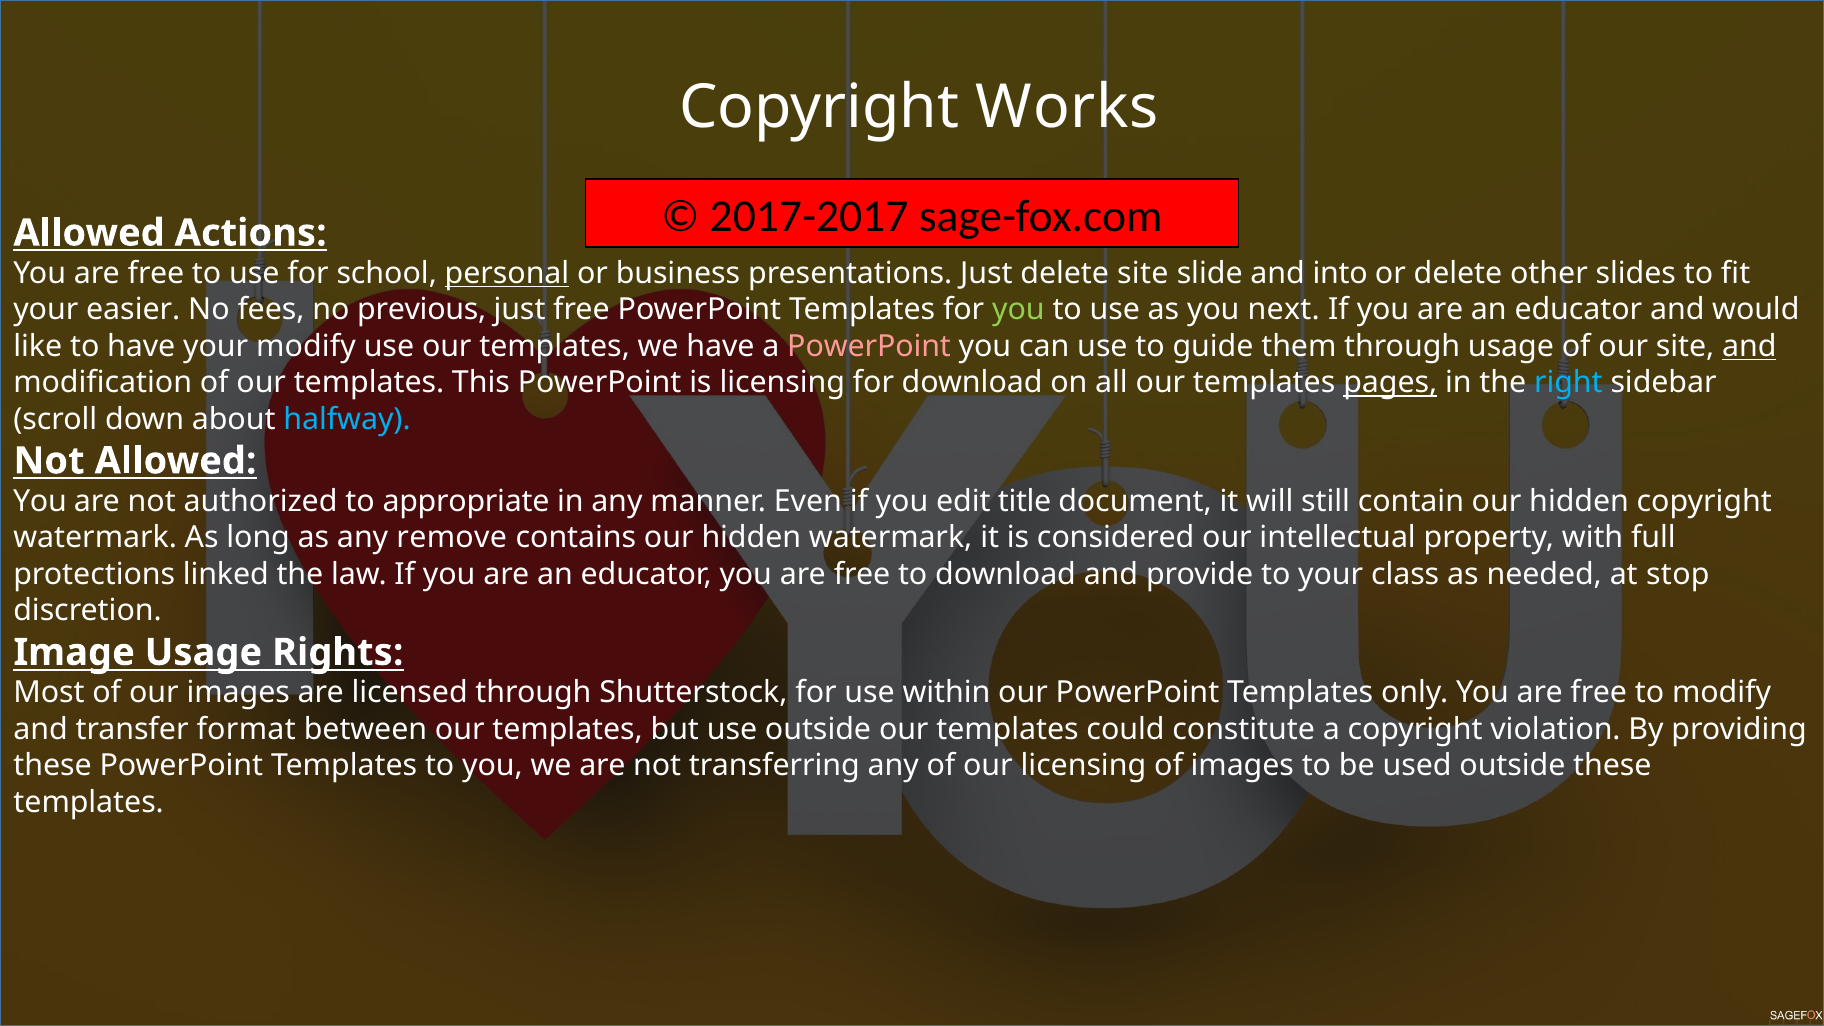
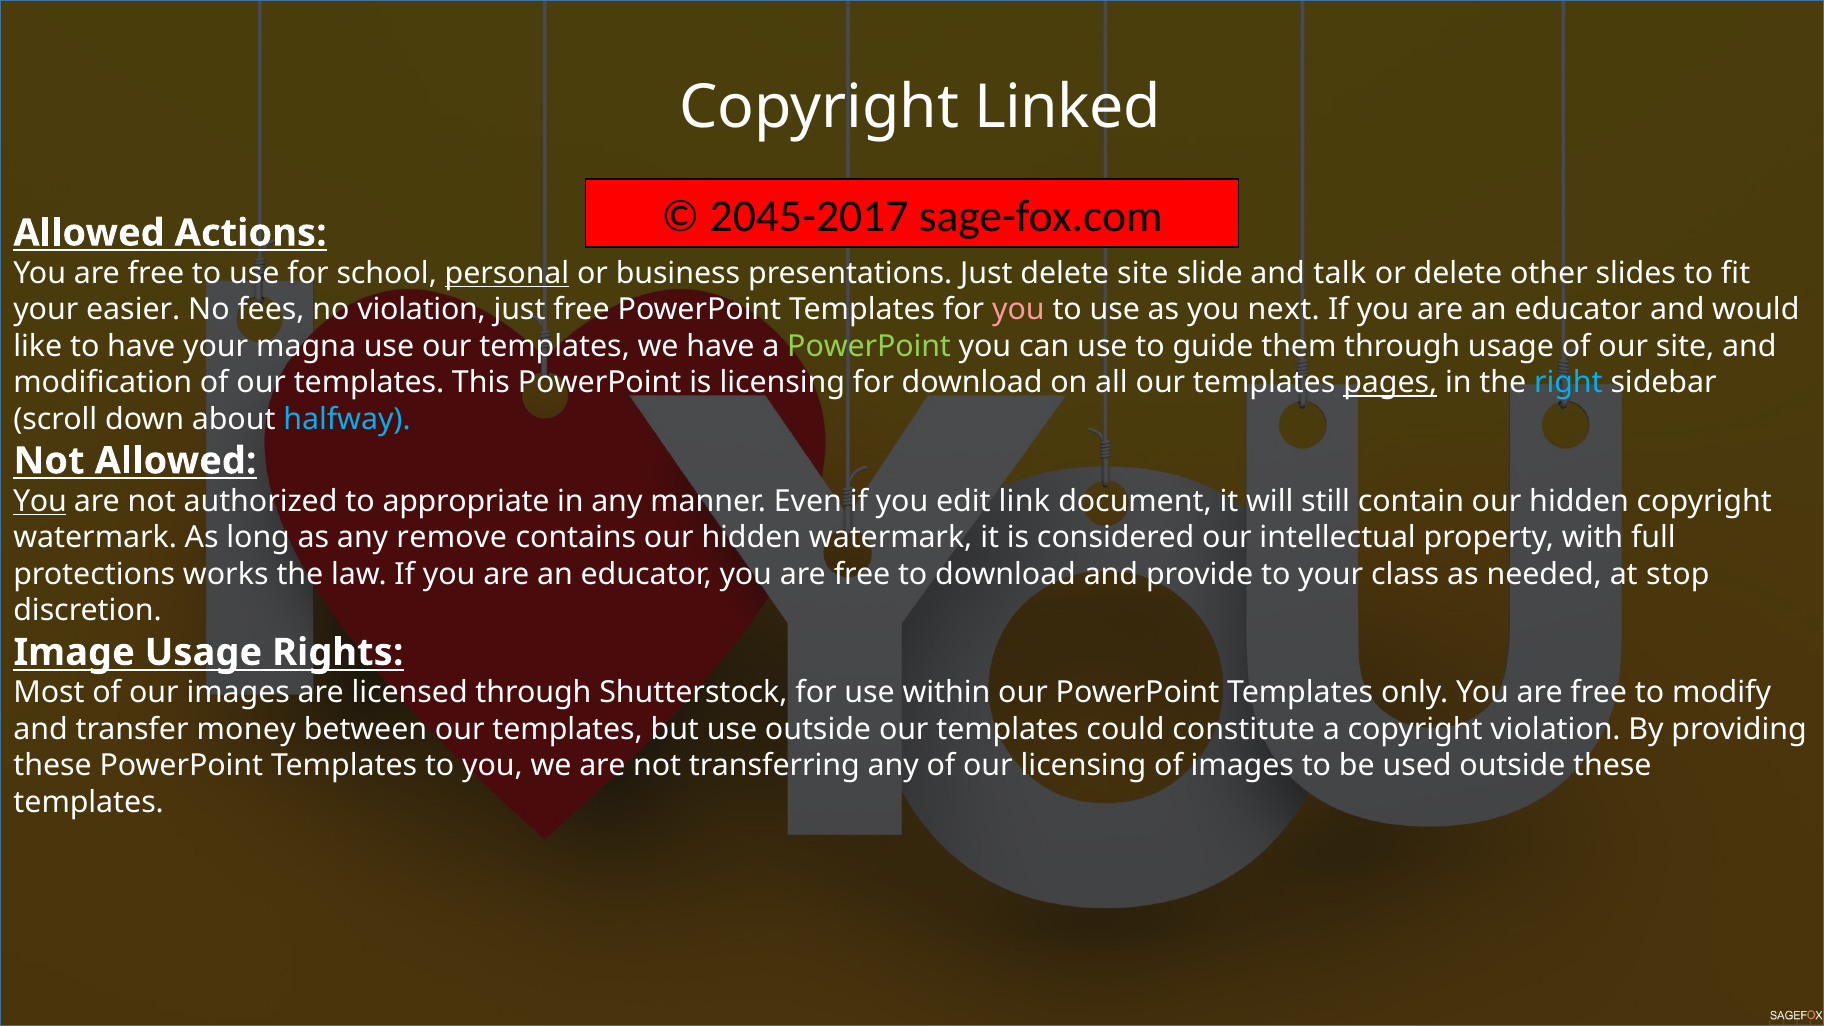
Works: Works -> Linked
2017-2017: 2017-2017 -> 2045-2017
into: into -> talk
no previous: previous -> violation
you at (1018, 310) colour: light green -> pink
your modify: modify -> magna
PowerPoint at (869, 346) colour: pink -> light green
and at (1749, 346) underline: present -> none
You at (40, 501) underline: none -> present
title: title -> link
linked: linked -> works
format: format -> money
